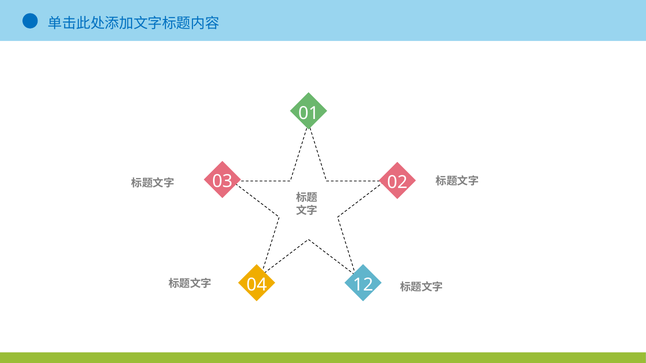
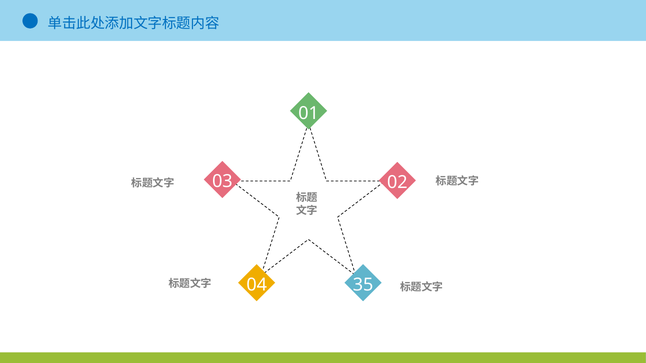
12: 12 -> 35
